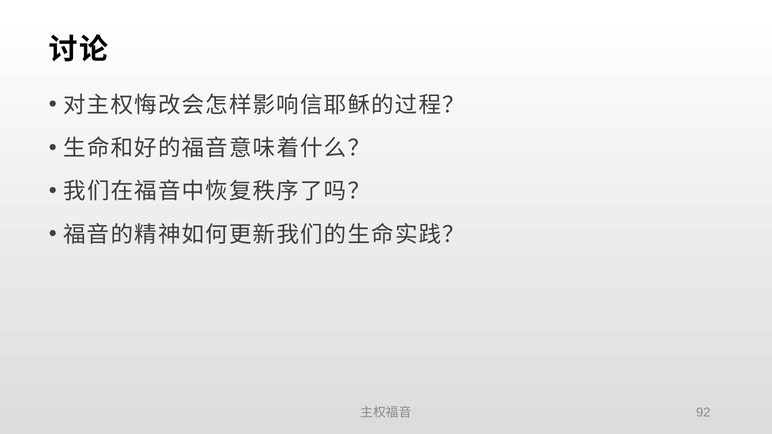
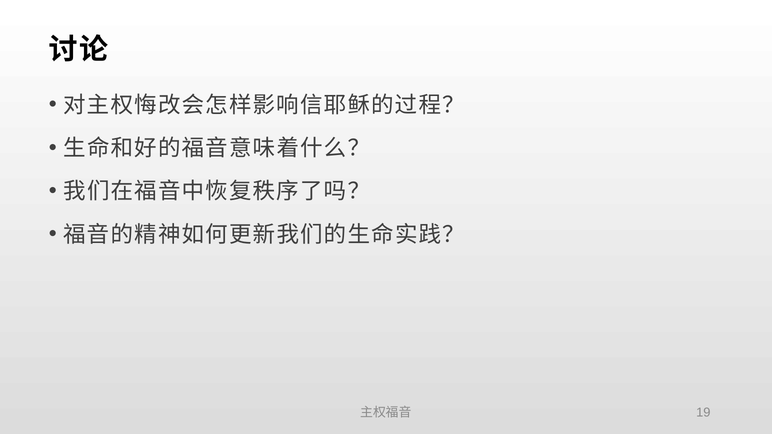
92: 92 -> 19
